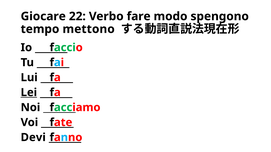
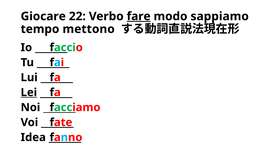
fare underline: none -> present
spengono: spengono -> sappiamo
Devi: Devi -> Idea
